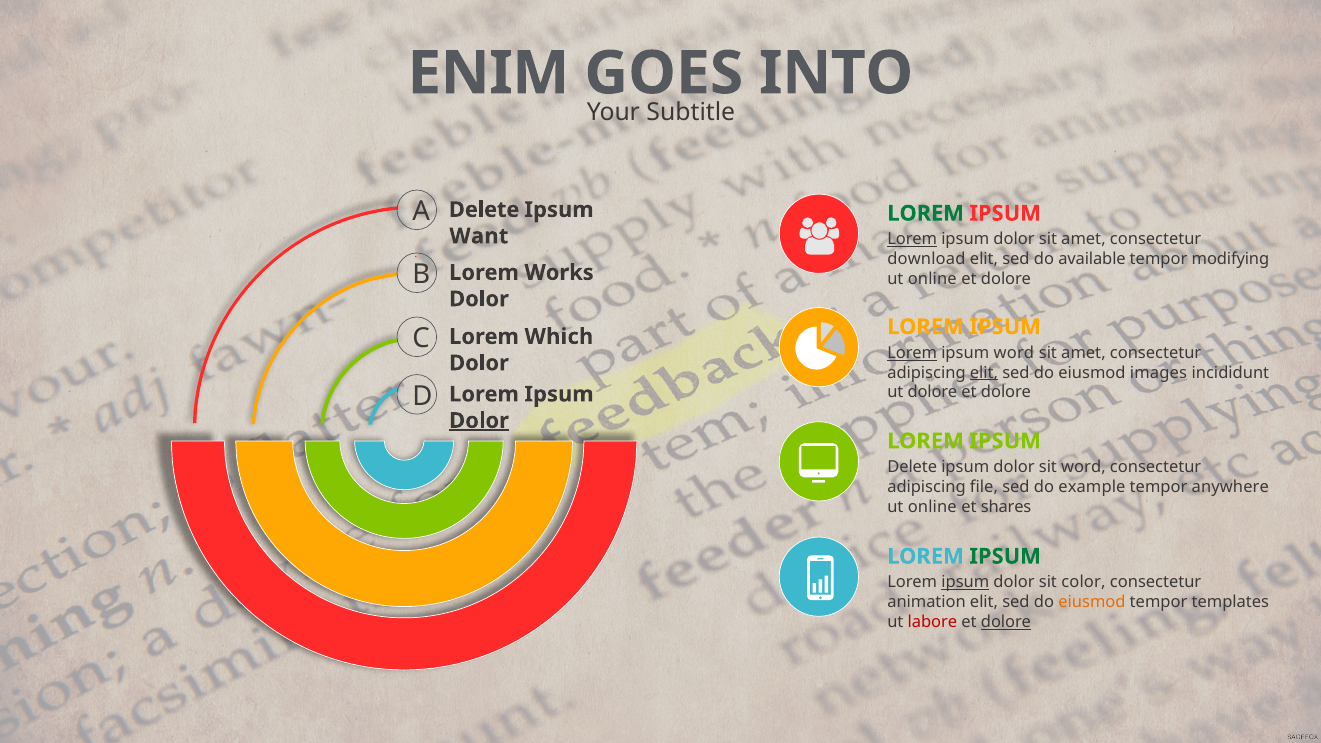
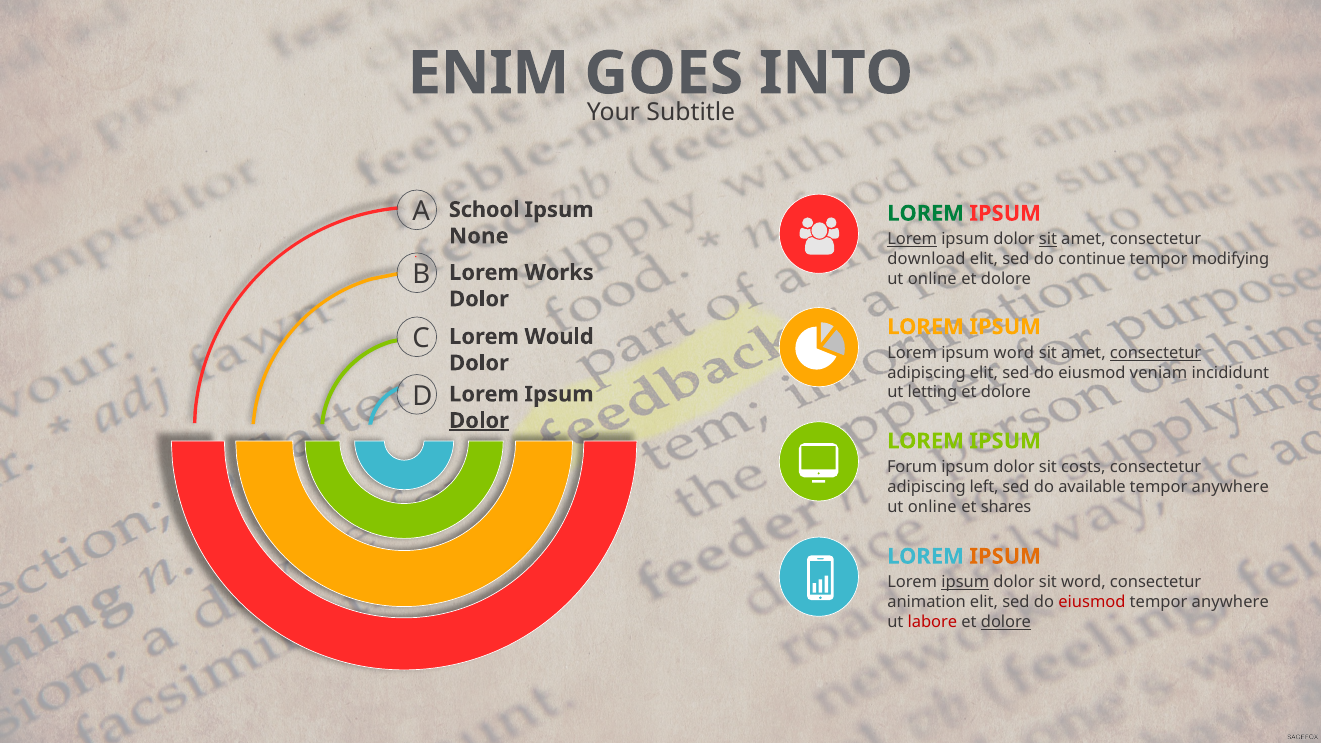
Delete at (484, 210): Delete -> School
Want: Want -> None
sit at (1048, 239) underline: none -> present
available: available -> continue
Which: Which -> Would
Lorem at (912, 353) underline: present -> none
consectetur at (1156, 353) underline: none -> present
elit at (984, 373) underline: present -> none
images: images -> veniam
ut dolore: dolore -> letting
Delete at (912, 467): Delete -> Forum
sit word: word -> costs
file: file -> left
example: example -> available
IPSUM at (1005, 556) colour: green -> orange
sit color: color -> word
eiusmod at (1092, 602) colour: orange -> red
templates at (1230, 602): templates -> anywhere
